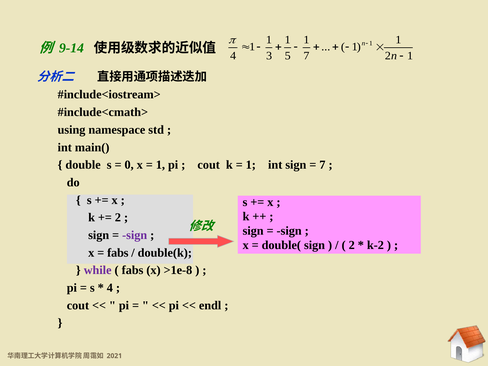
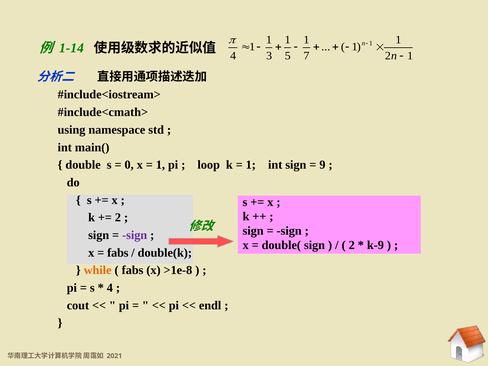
9-14: 9-14 -> 1-14
cout at (209, 165): cout -> loop
7 at (322, 165): 7 -> 9
k-2: k-2 -> k-9
while colour: purple -> orange
